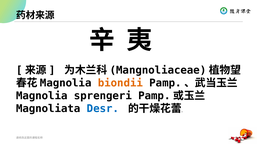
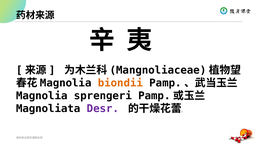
Desr colour: blue -> purple
